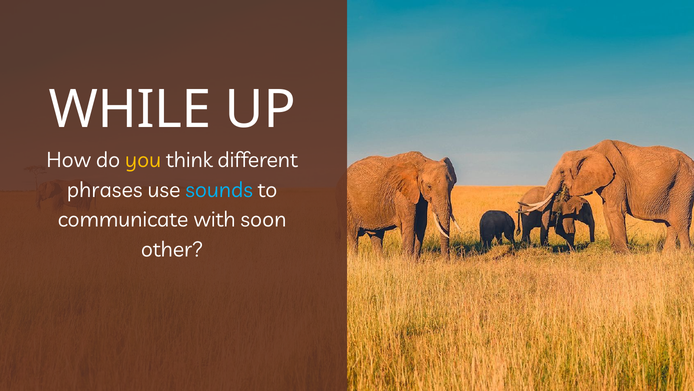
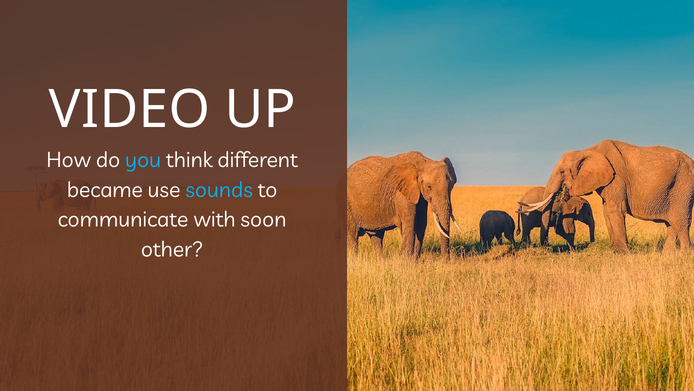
WHILE: WHILE -> VIDEO
you colour: yellow -> light blue
phrases: phrases -> became
